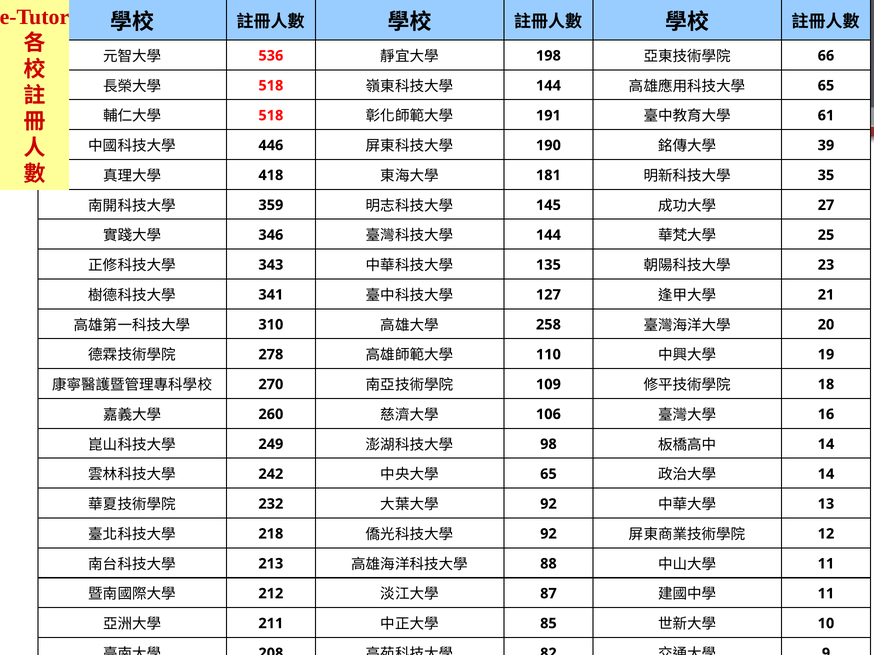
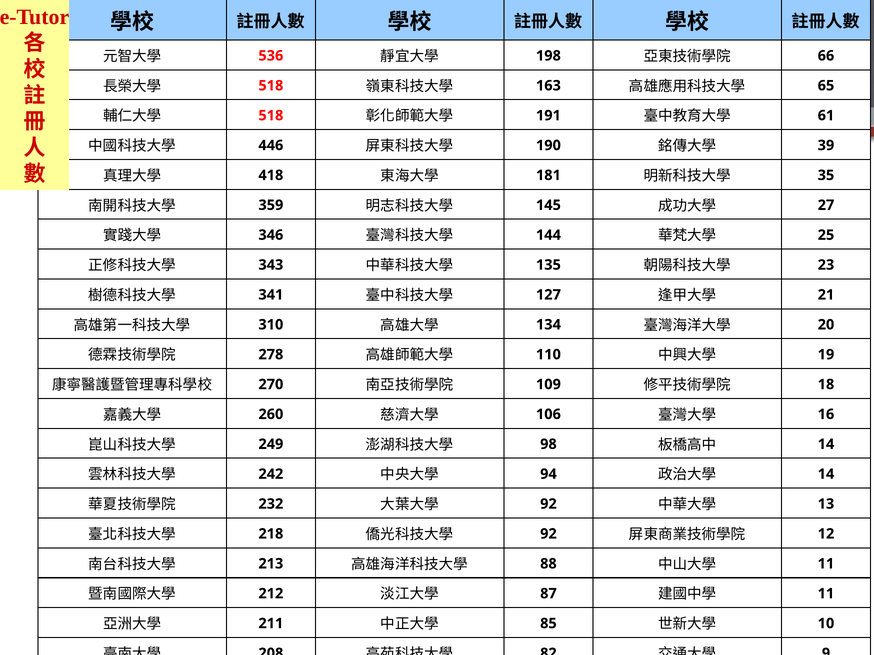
144 at (548, 86): 144 -> 163
258: 258 -> 134
65 at (548, 474): 65 -> 94
